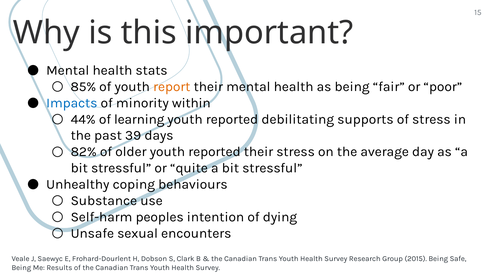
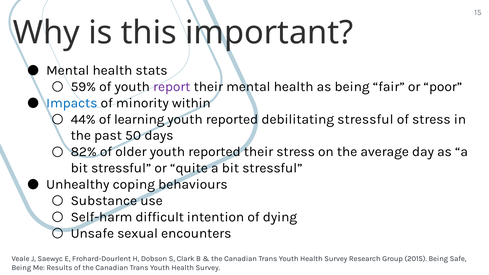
85%: 85% -> 59%
report colour: orange -> purple
debilitating supports: supports -> stressful
39: 39 -> 50
peoples: peoples -> difficult
